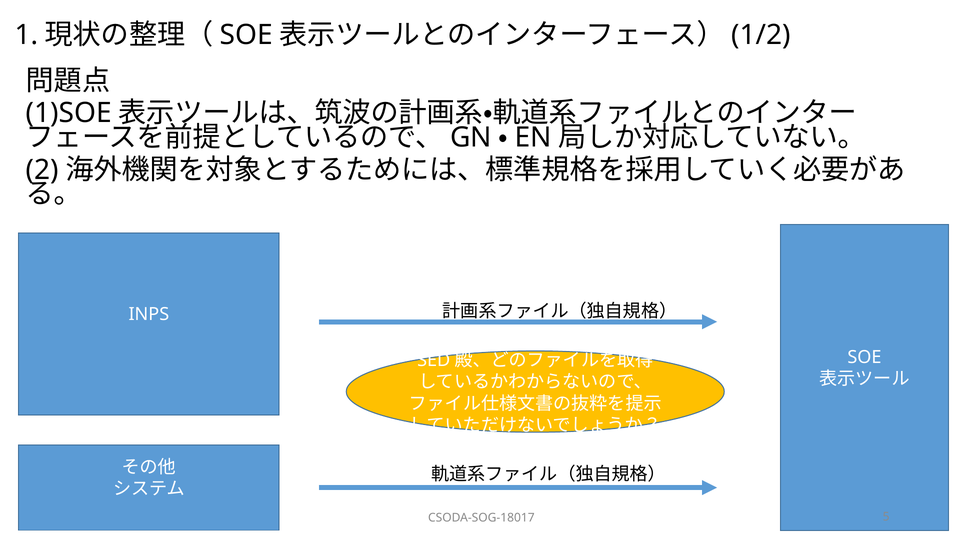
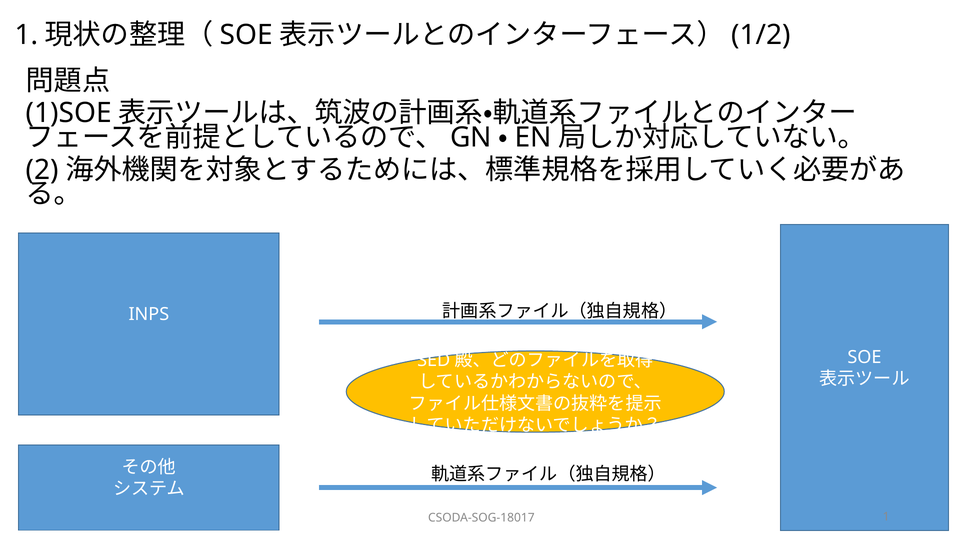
CSODA-SOG-18017 5: 5 -> 1
